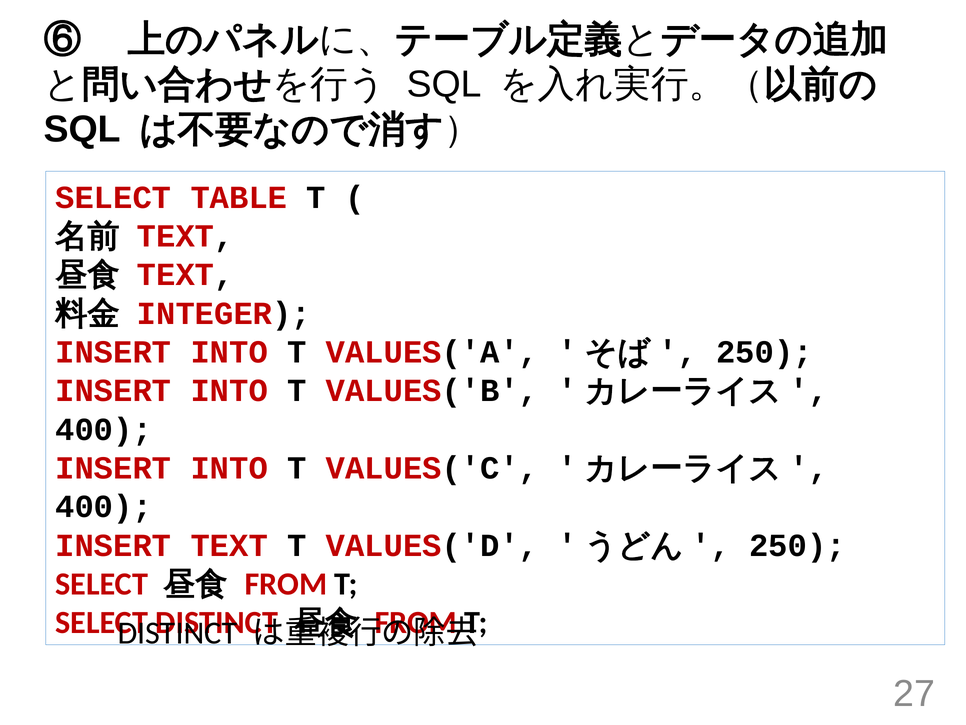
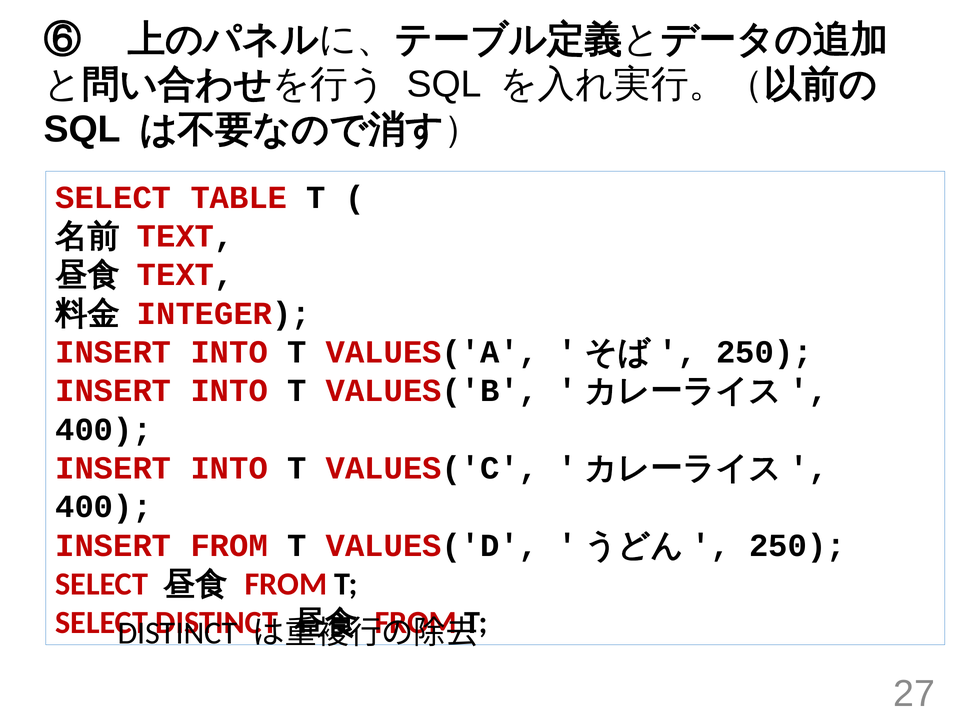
INSERT TEXT: TEXT -> FROM
